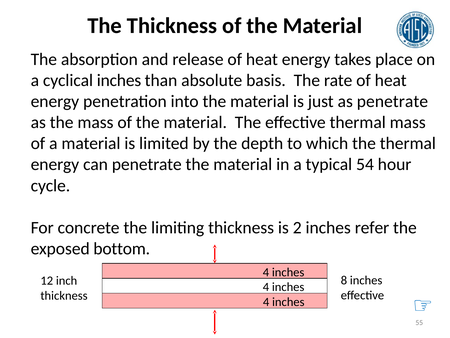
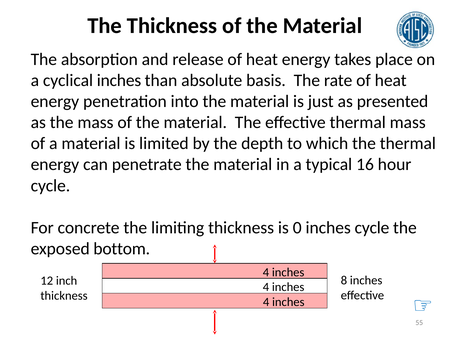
as penetrate: penetrate -> presented
54: 54 -> 16
2: 2 -> 0
inches refer: refer -> cycle
